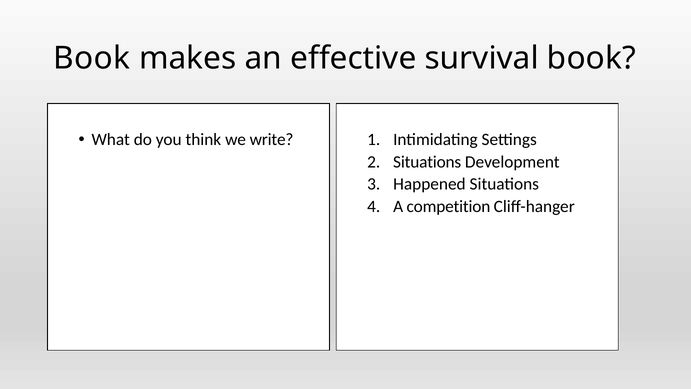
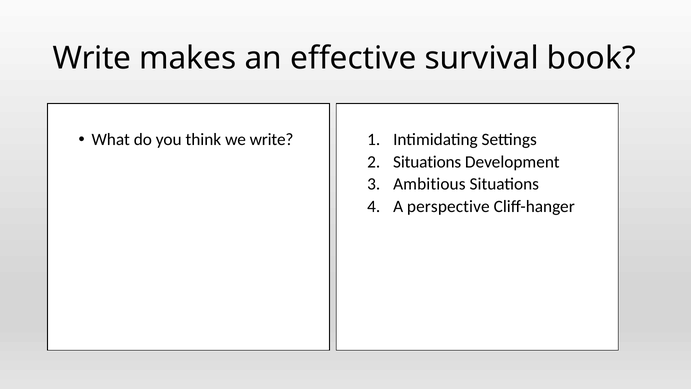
Book at (92, 58): Book -> Write
Happened: Happened -> Ambitious
competition: competition -> perspective
